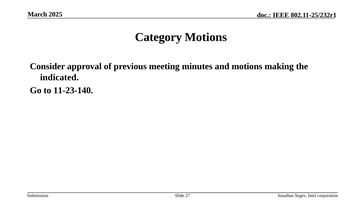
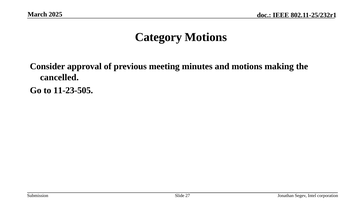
indicated: indicated -> cancelled
11-23-140: 11-23-140 -> 11-23-505
